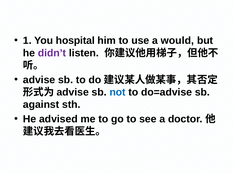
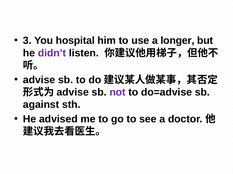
1: 1 -> 3
would: would -> longer
not colour: blue -> purple
